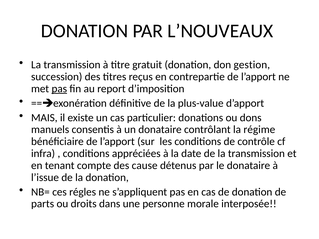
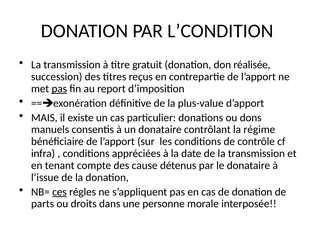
L’NOUVEAUX: L’NOUVEAUX -> L’CONDITION
gestion: gestion -> réalisée
ces underline: none -> present
